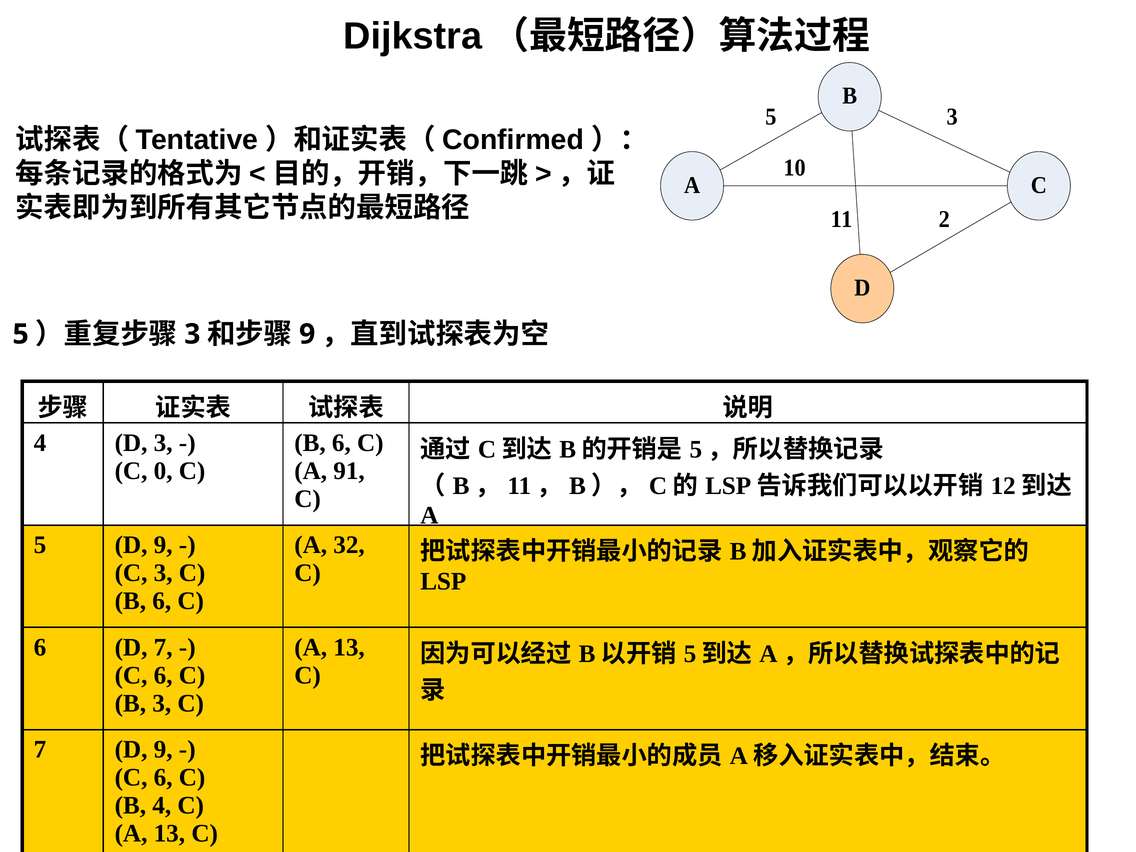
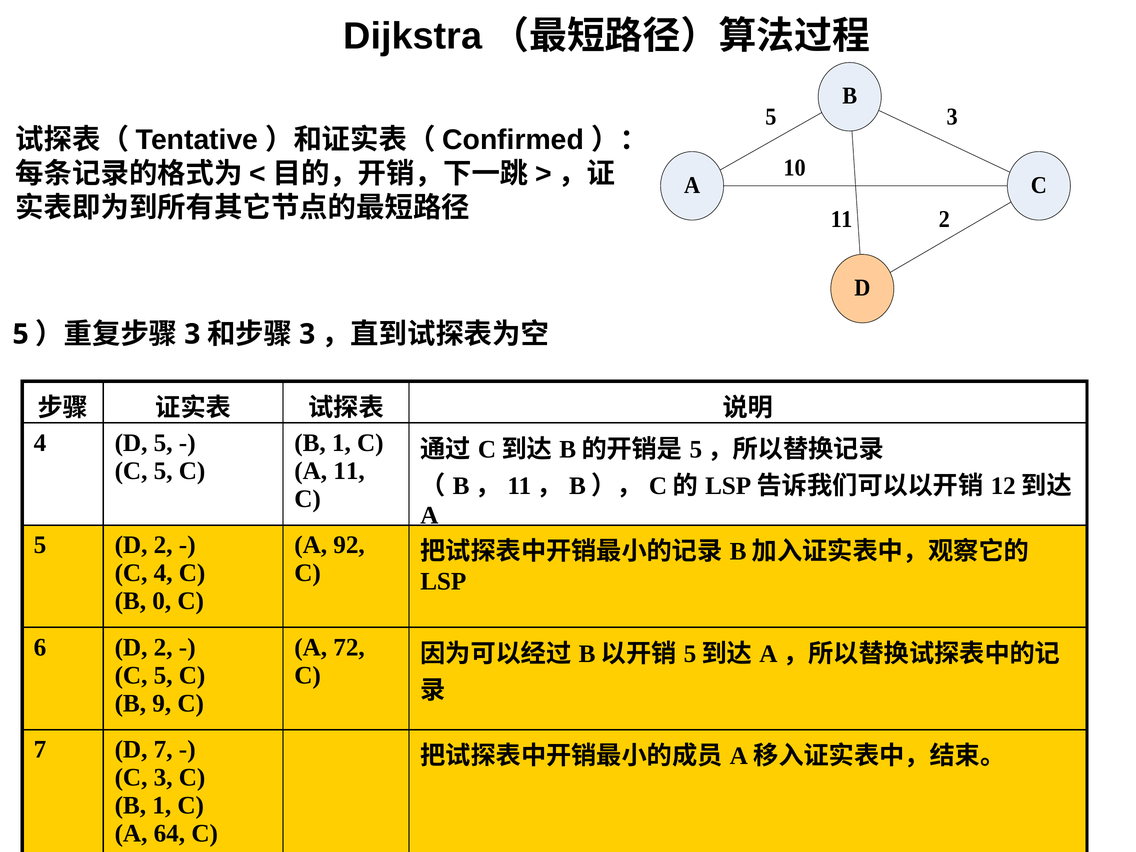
9 at (307, 334): 9 -> 3
D 3: 3 -> 5
6 at (341, 443): 6 -> 1
0 at (163, 471): 0 -> 5
A 91: 91 -> 11
5 D 9: 9 -> 2
32: 32 -> 92
C 3: 3 -> 4
6 at (162, 601): 6 -> 0
6 D 7: 7 -> 2
13 at (349, 647): 13 -> 72
6 at (163, 675): 6 -> 5
B 3: 3 -> 9
7 D 9: 9 -> 7
6 at (163, 778): 6 -> 3
4 at (162, 806): 4 -> 1
13 at (169, 834): 13 -> 64
